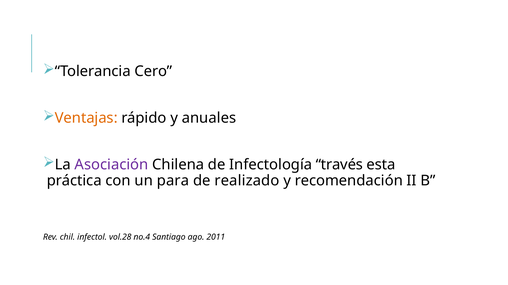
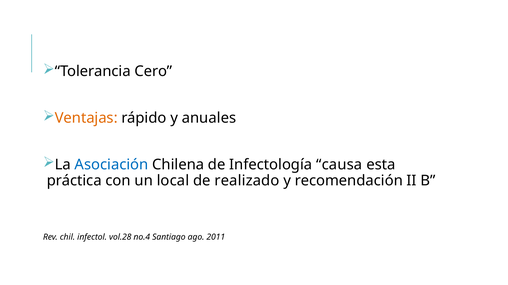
Asociación colour: purple -> blue
través: través -> causa
para: para -> local
